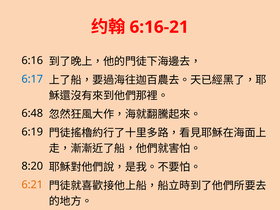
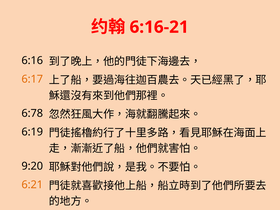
6:17 colour: blue -> orange
6:48: 6:48 -> 6:78
8:20: 8:20 -> 9:20
